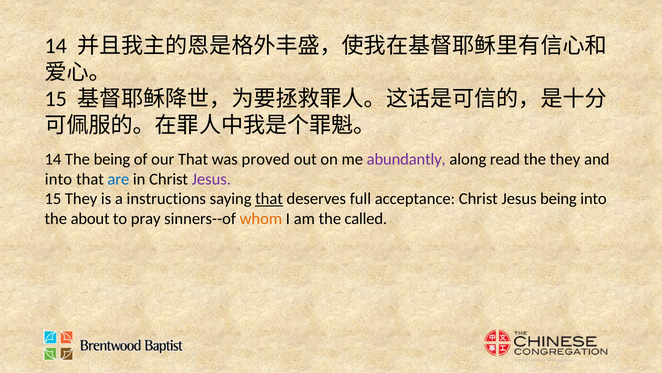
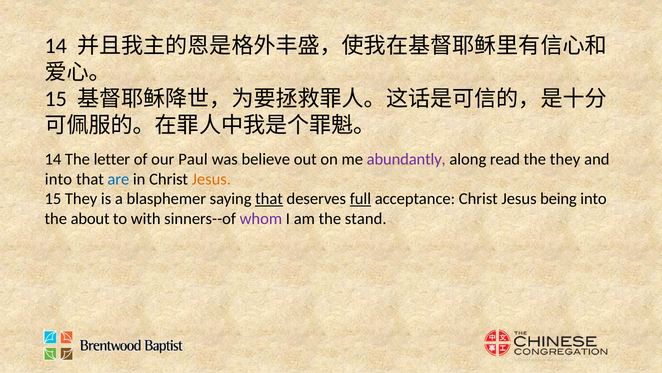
The being: being -> letter
our That: That -> Paul
proved: proved -> believe
Jesus at (211, 179) colour: purple -> orange
instructions: instructions -> blasphemer
full underline: none -> present
pray: pray -> with
whom colour: orange -> purple
called: called -> stand
